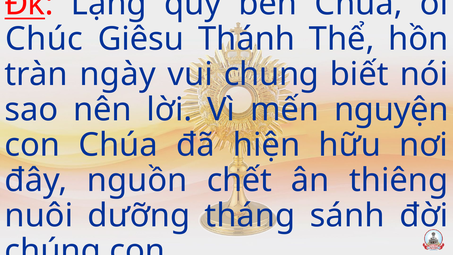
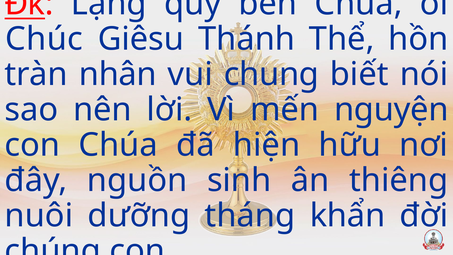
ngày: ngày -> nhân
chết: chết -> sinh
sánh: sánh -> khẩn
